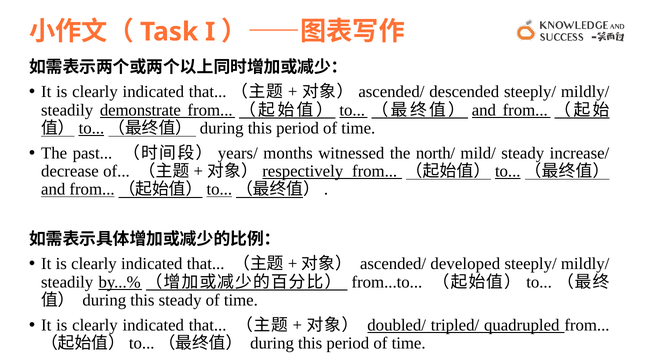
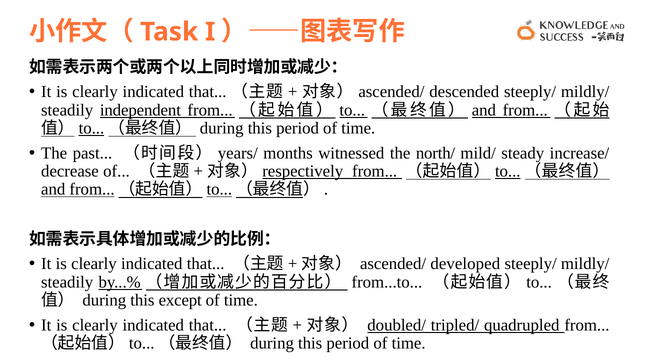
demonstrate: demonstrate -> independent
this steady: steady -> except
